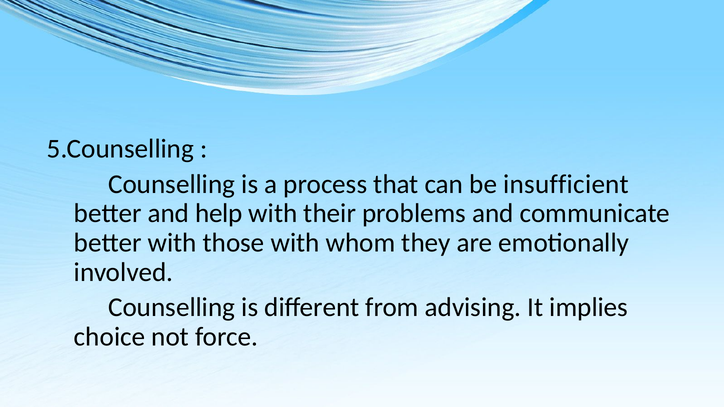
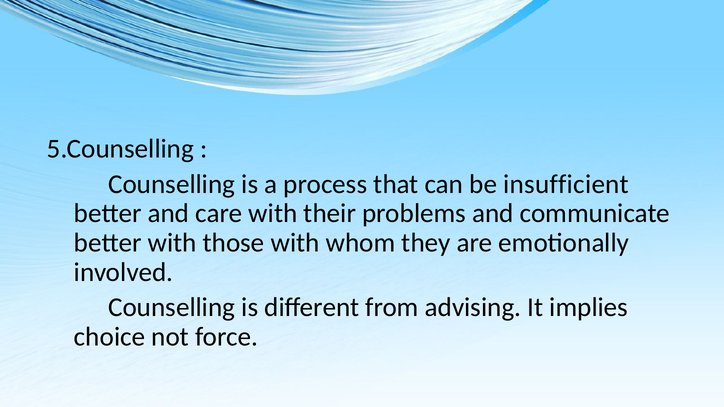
help: help -> care
